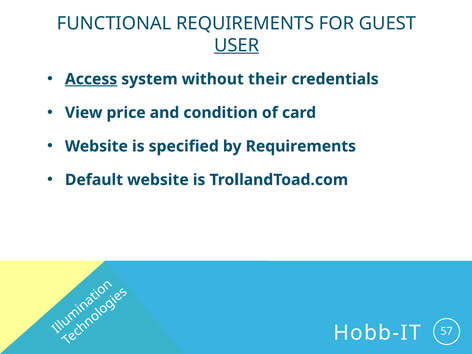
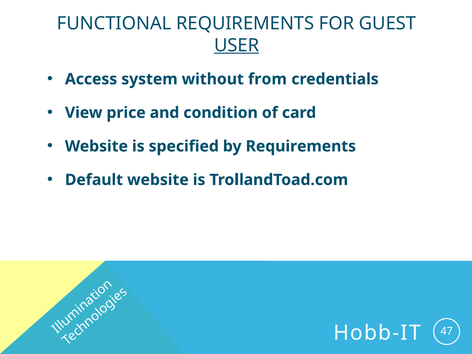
Access underline: present -> none
their: their -> from
57: 57 -> 47
